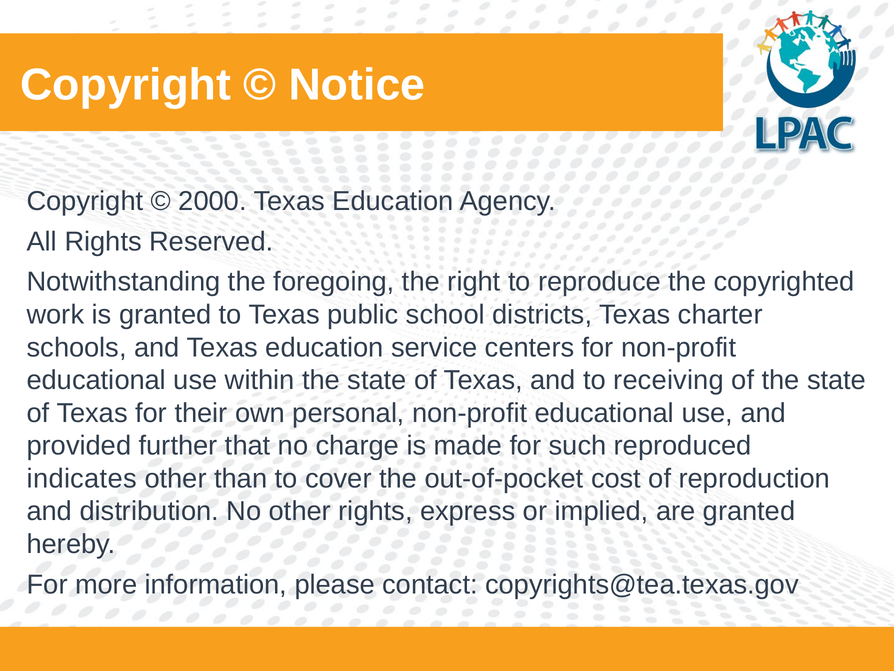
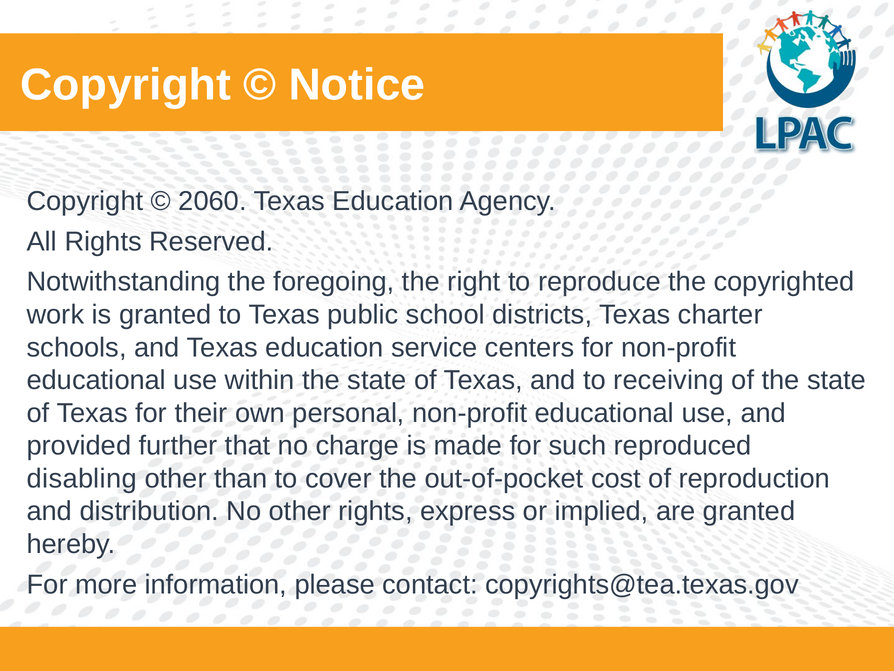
2000: 2000 -> 2060
indicates: indicates -> disabling
